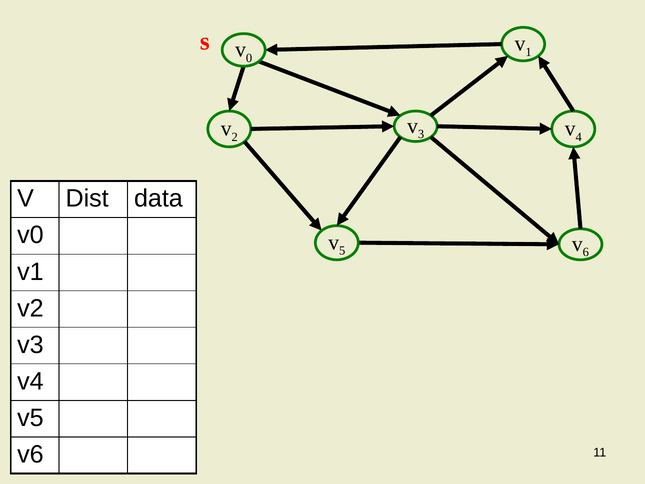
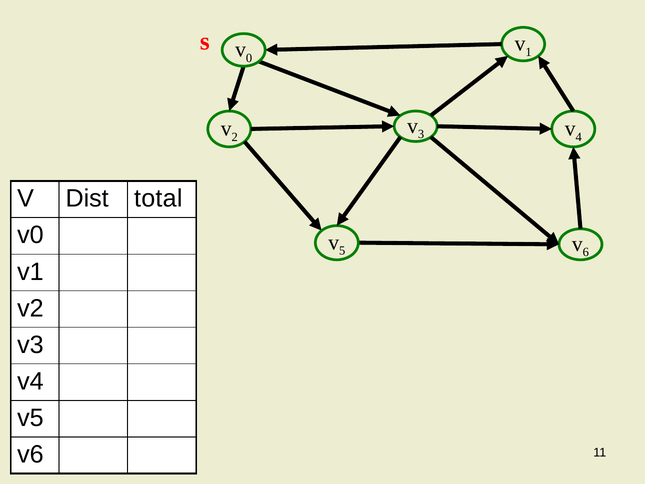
data: data -> total
